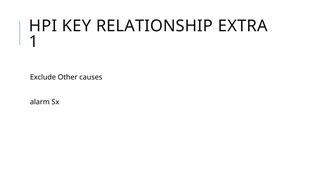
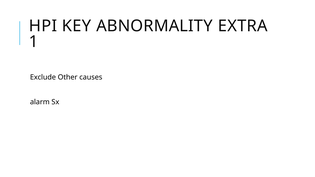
RELATIONSHIP: RELATIONSHIP -> ABNORMALITY
